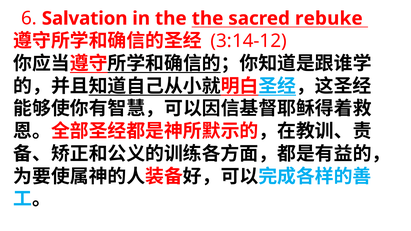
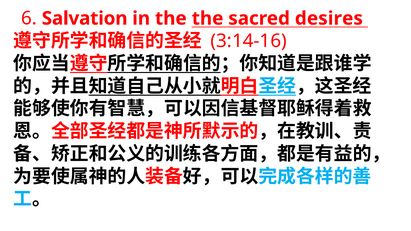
rebuke: rebuke -> desires
3:14-12: 3:14-12 -> 3:14-16
